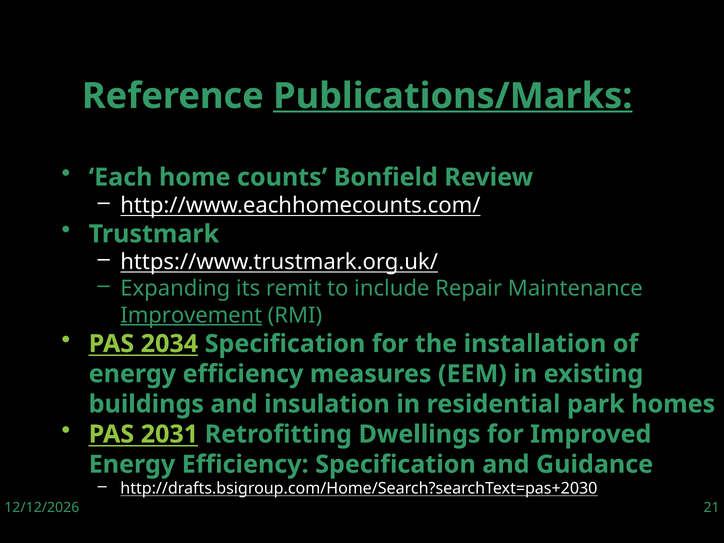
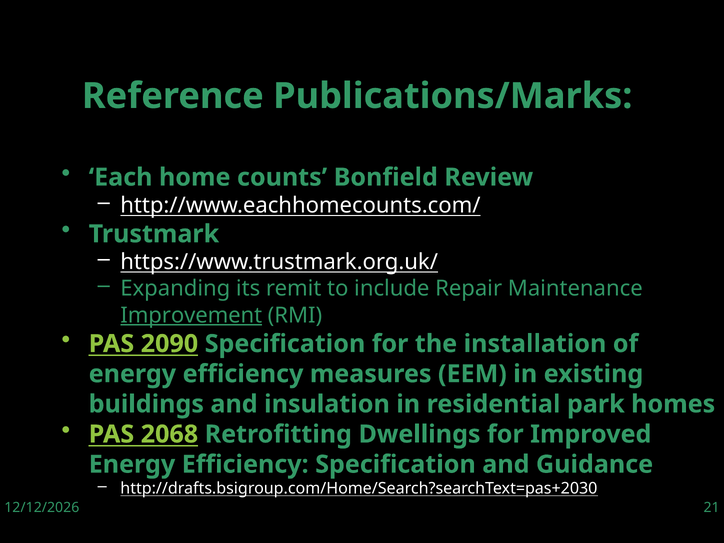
Publications/Marks underline: present -> none
2034: 2034 -> 2090
2031: 2031 -> 2068
